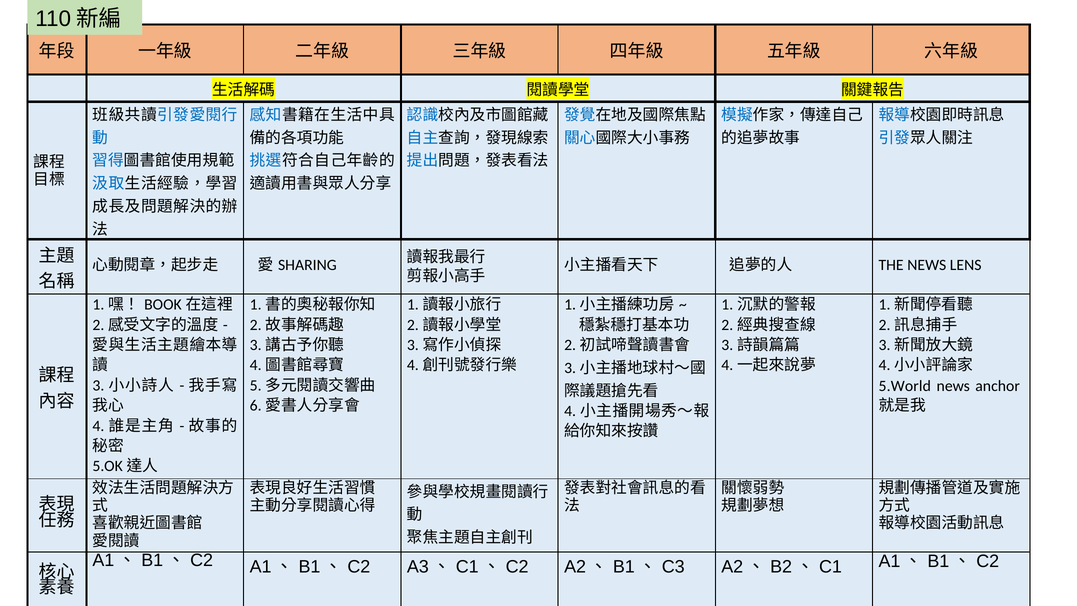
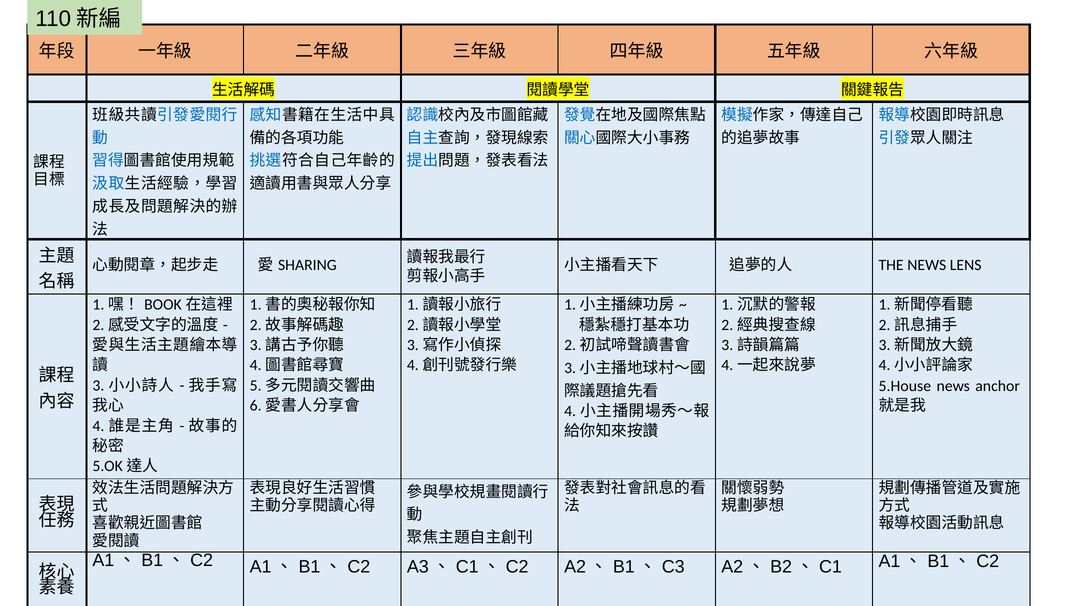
5.World: 5.World -> 5.House
